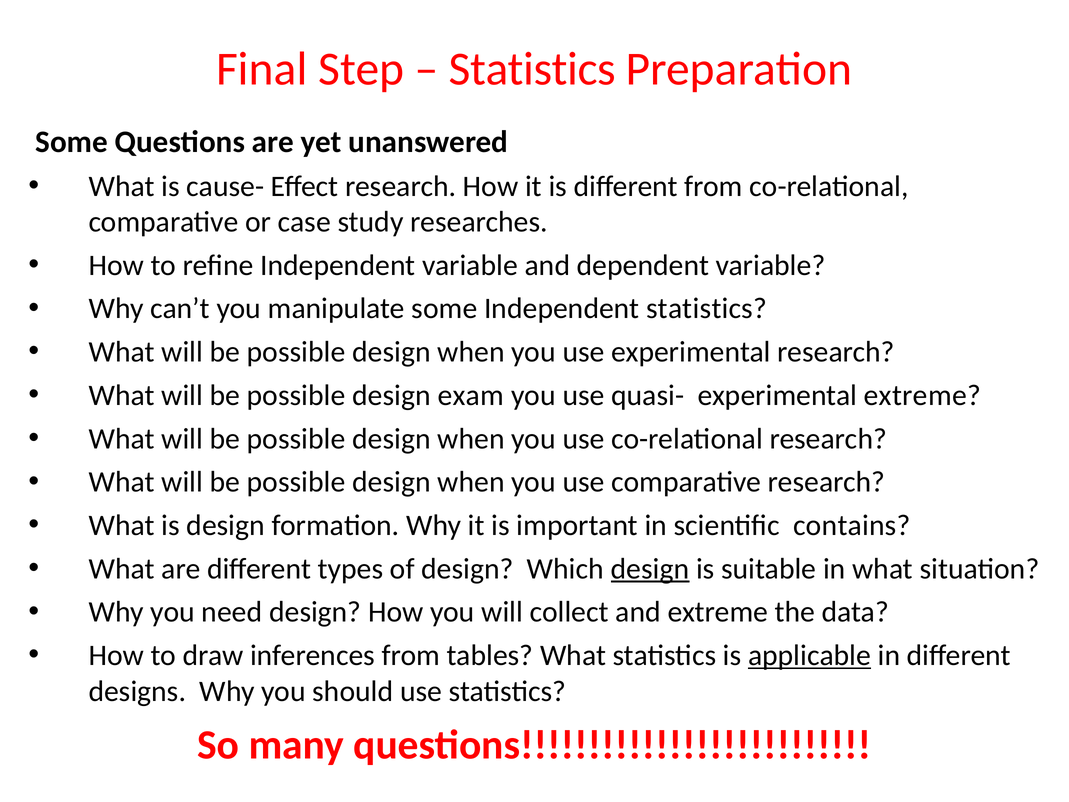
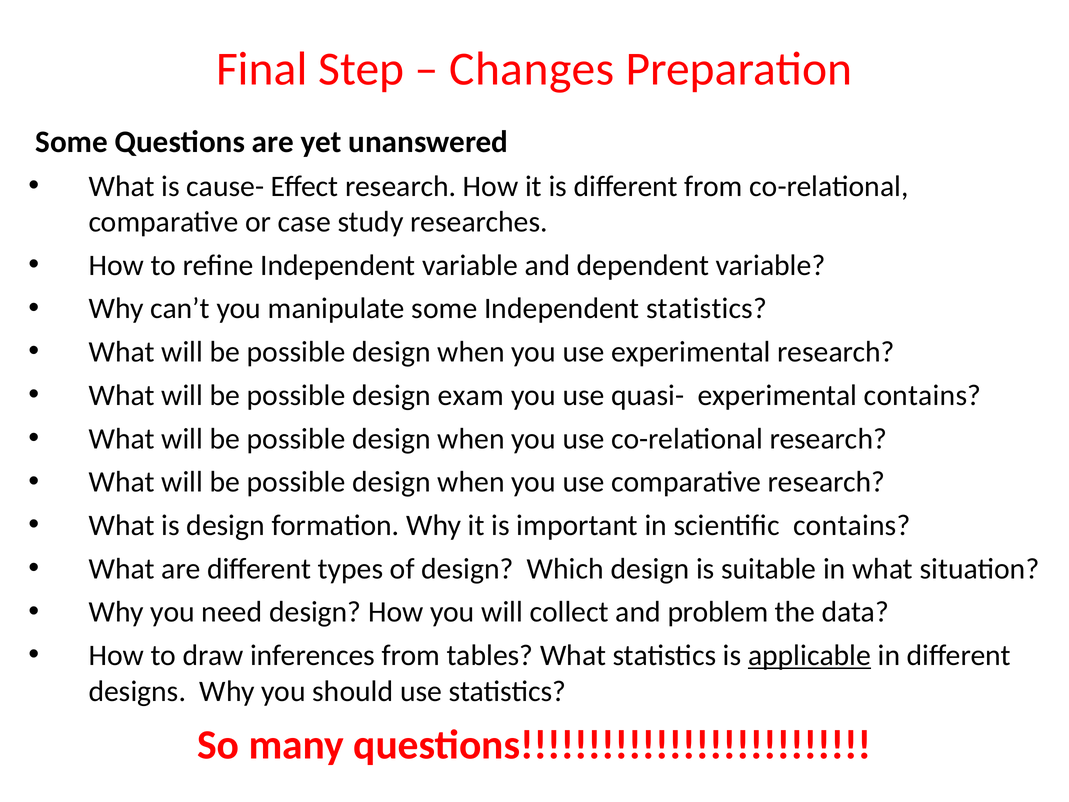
Statistics at (532, 69): Statistics -> Changes
experimental extreme: extreme -> contains
design at (650, 569) underline: present -> none
and extreme: extreme -> problem
